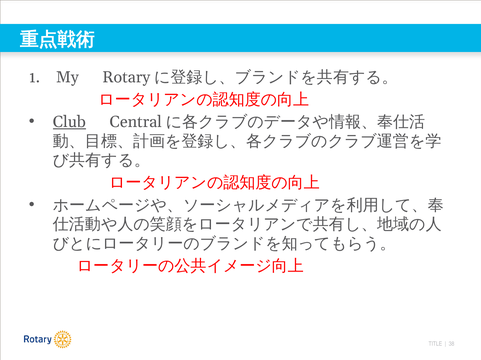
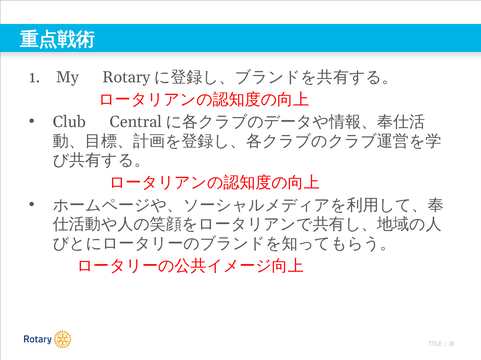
Club underline: present -> none
